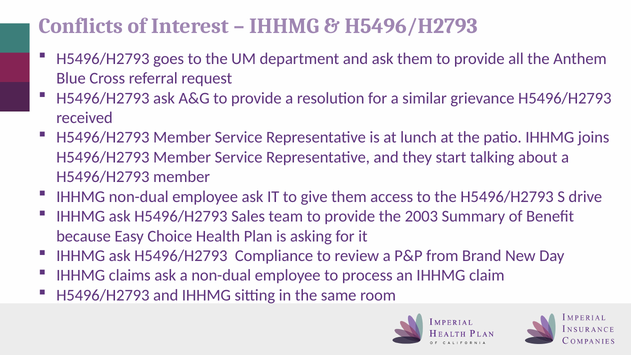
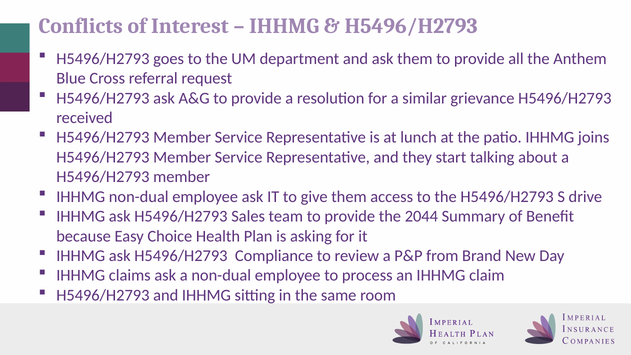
2003: 2003 -> 2044
